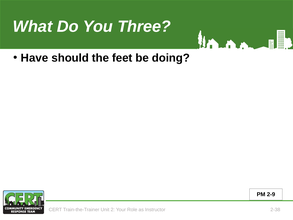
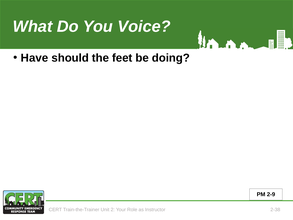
Three: Three -> Voice
